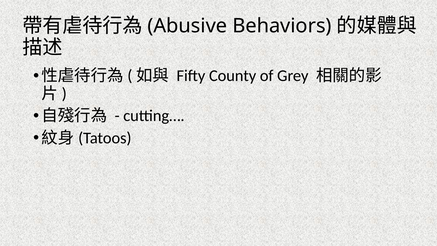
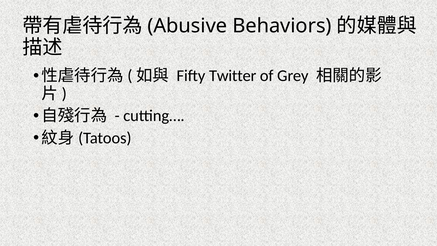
County: County -> Twitter
